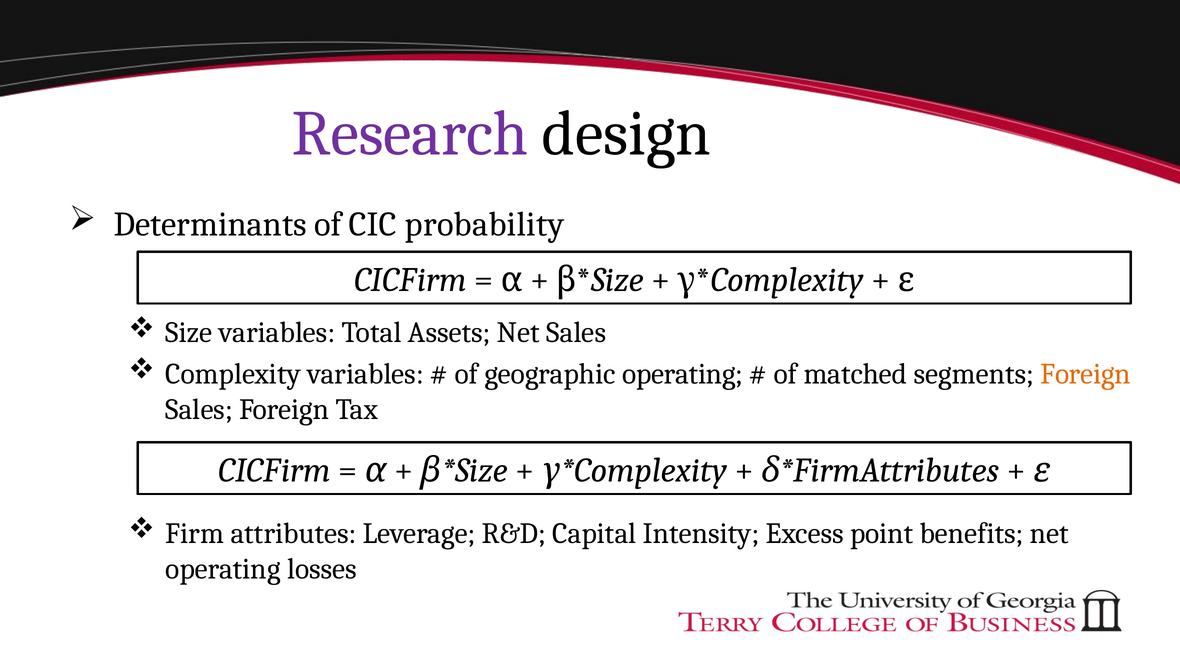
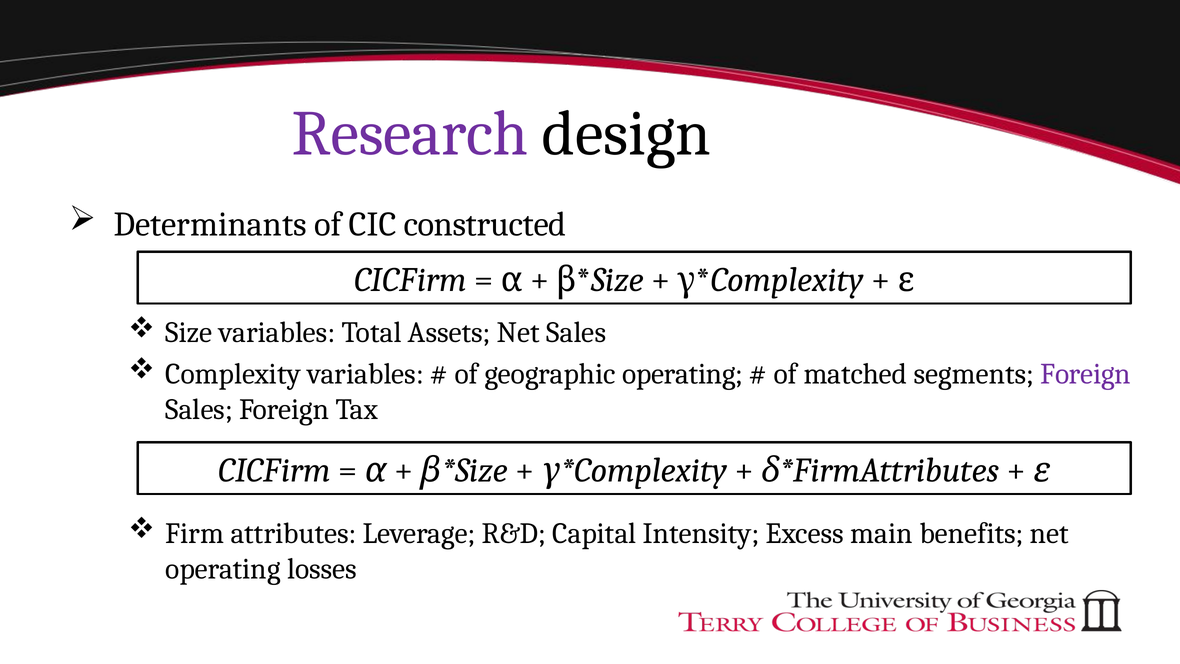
probability: probability -> constructed
Foreign at (1086, 374) colour: orange -> purple
point: point -> main
